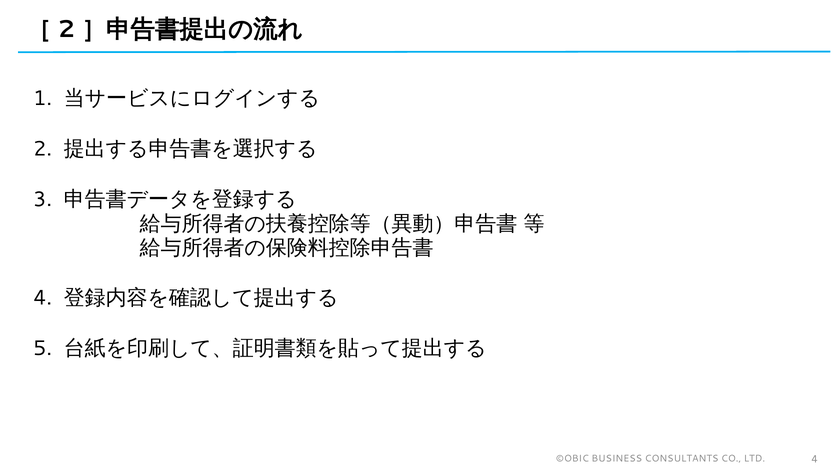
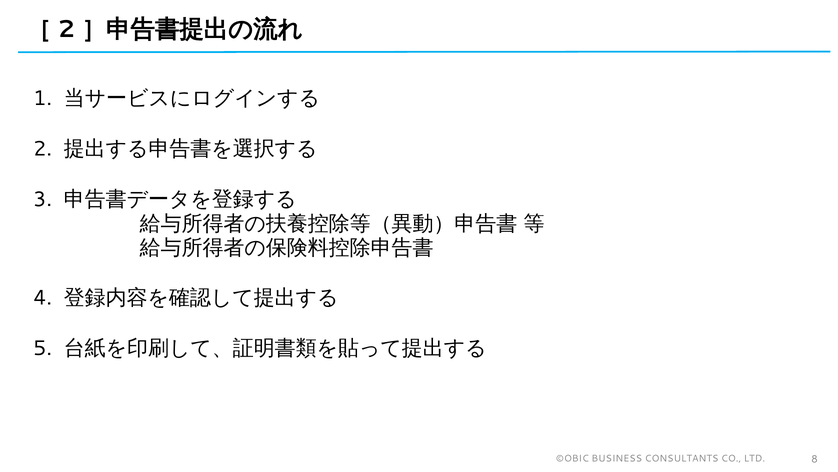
LTD 4: 4 -> 8
